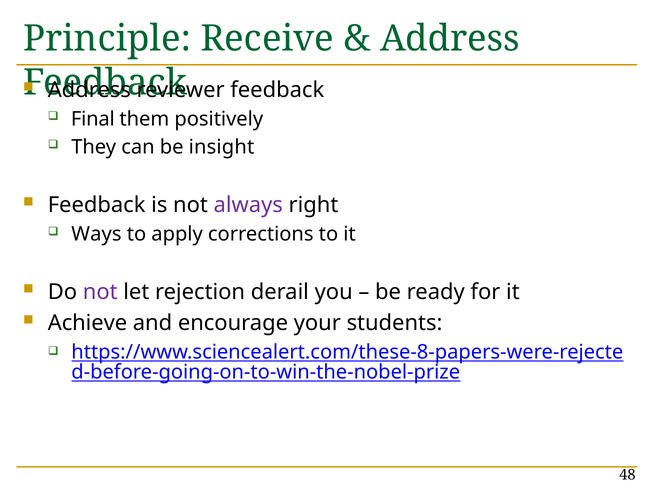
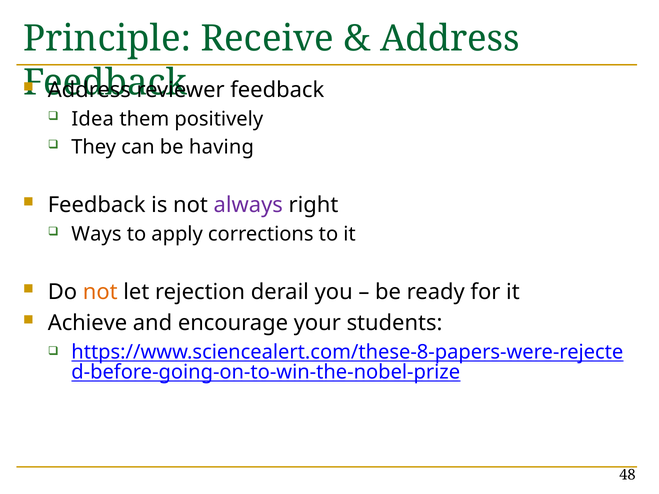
Final: Final -> Idea
insight: insight -> having
not at (100, 292) colour: purple -> orange
